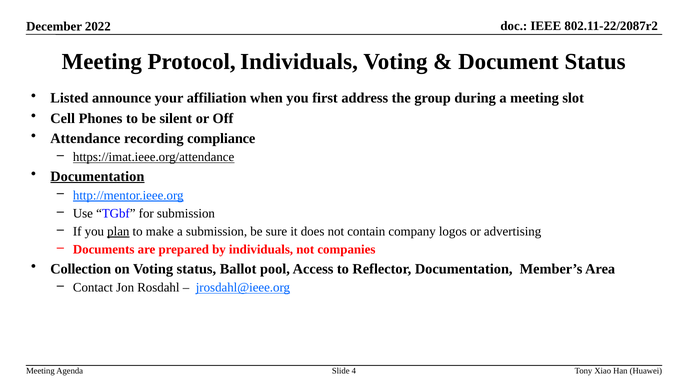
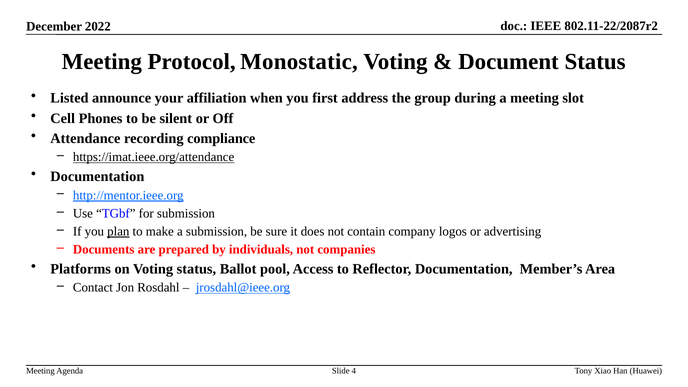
Protocol Individuals: Individuals -> Monostatic
Documentation at (97, 176) underline: present -> none
Collection: Collection -> Platforms
